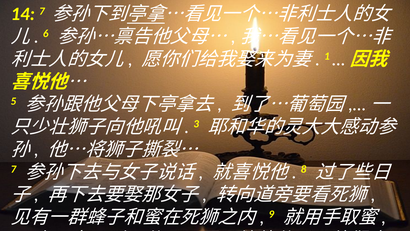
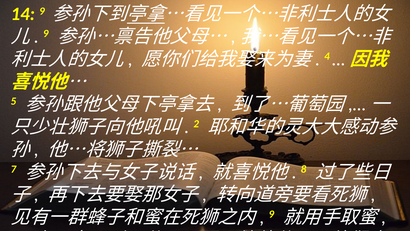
14 7: 7 -> 9
6 at (46, 34): 6 -> 9
1: 1 -> 4
3: 3 -> 2
